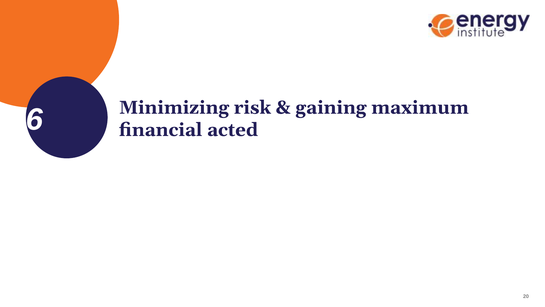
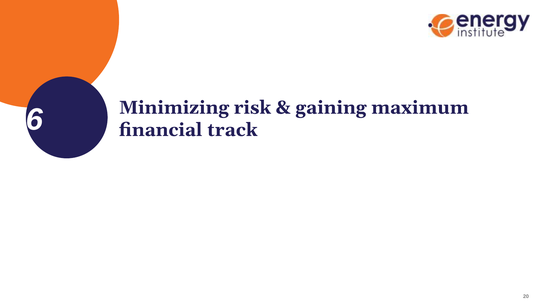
acted: acted -> track
